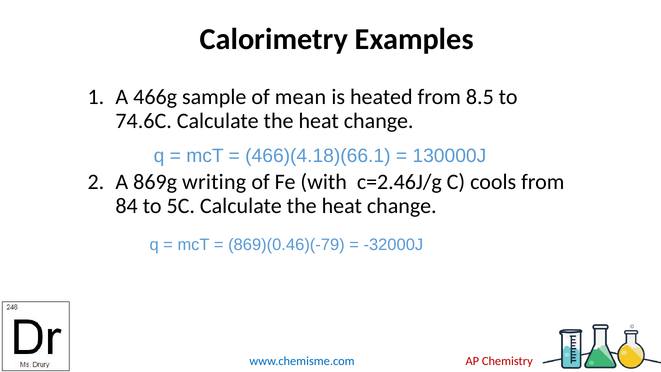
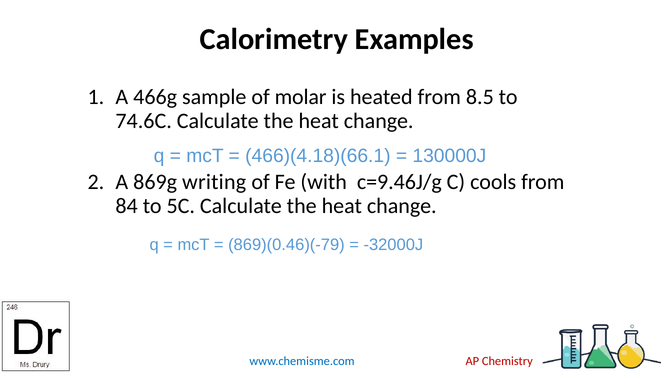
mean: mean -> molar
c=2.46J/g: c=2.46J/g -> c=9.46J/g
